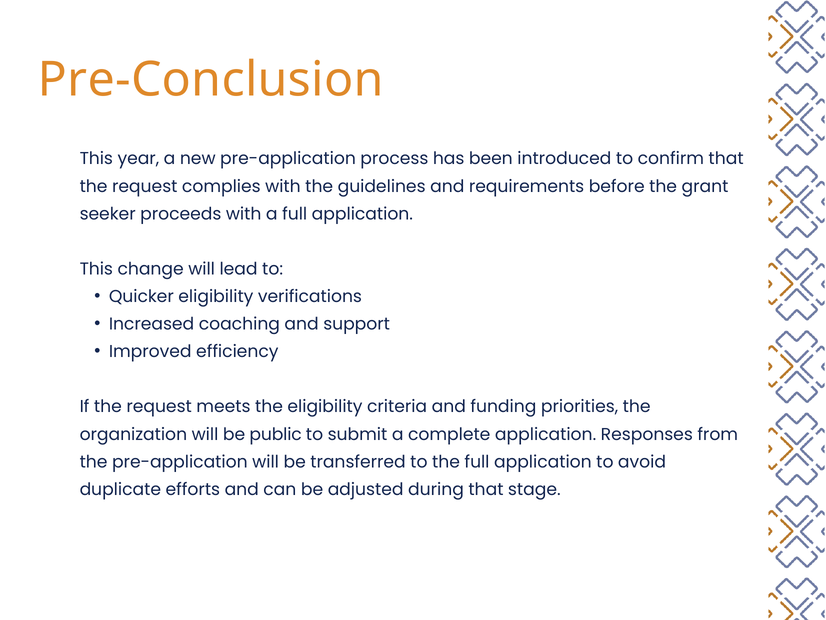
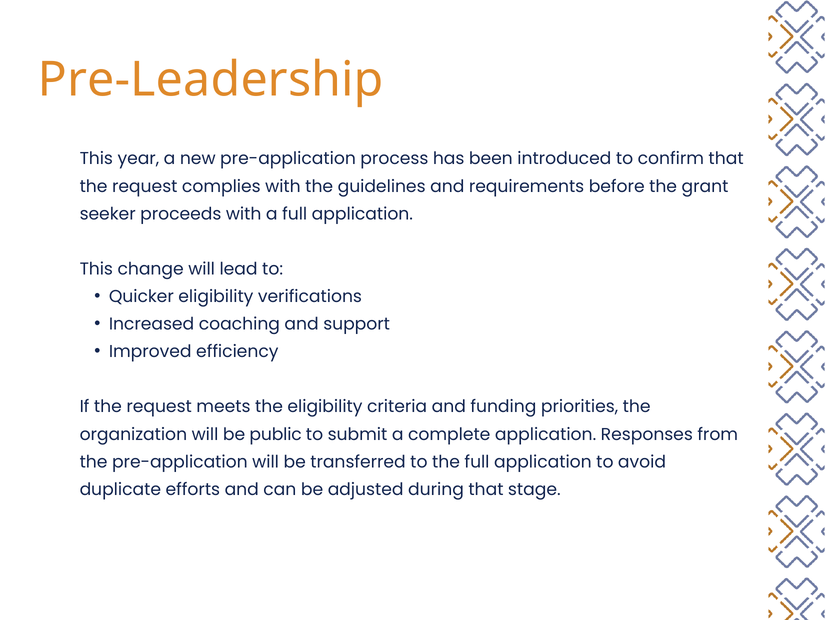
Pre-Conclusion: Pre-Conclusion -> Pre-Leadership
